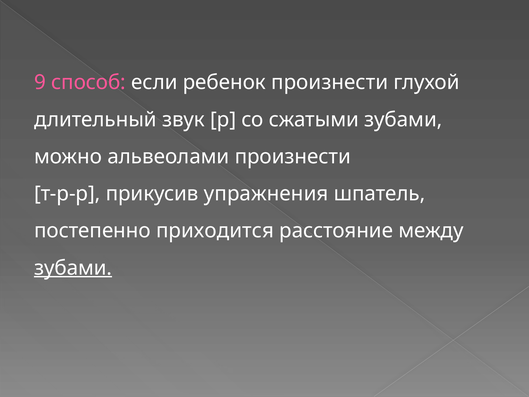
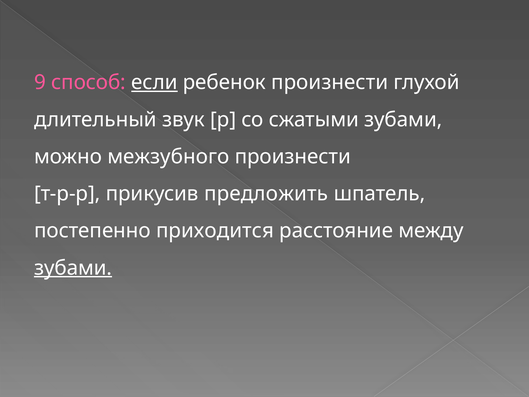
если underline: none -> present
альвеолами: альвеолами -> межзубного
упражнения: упражнения -> предложить
